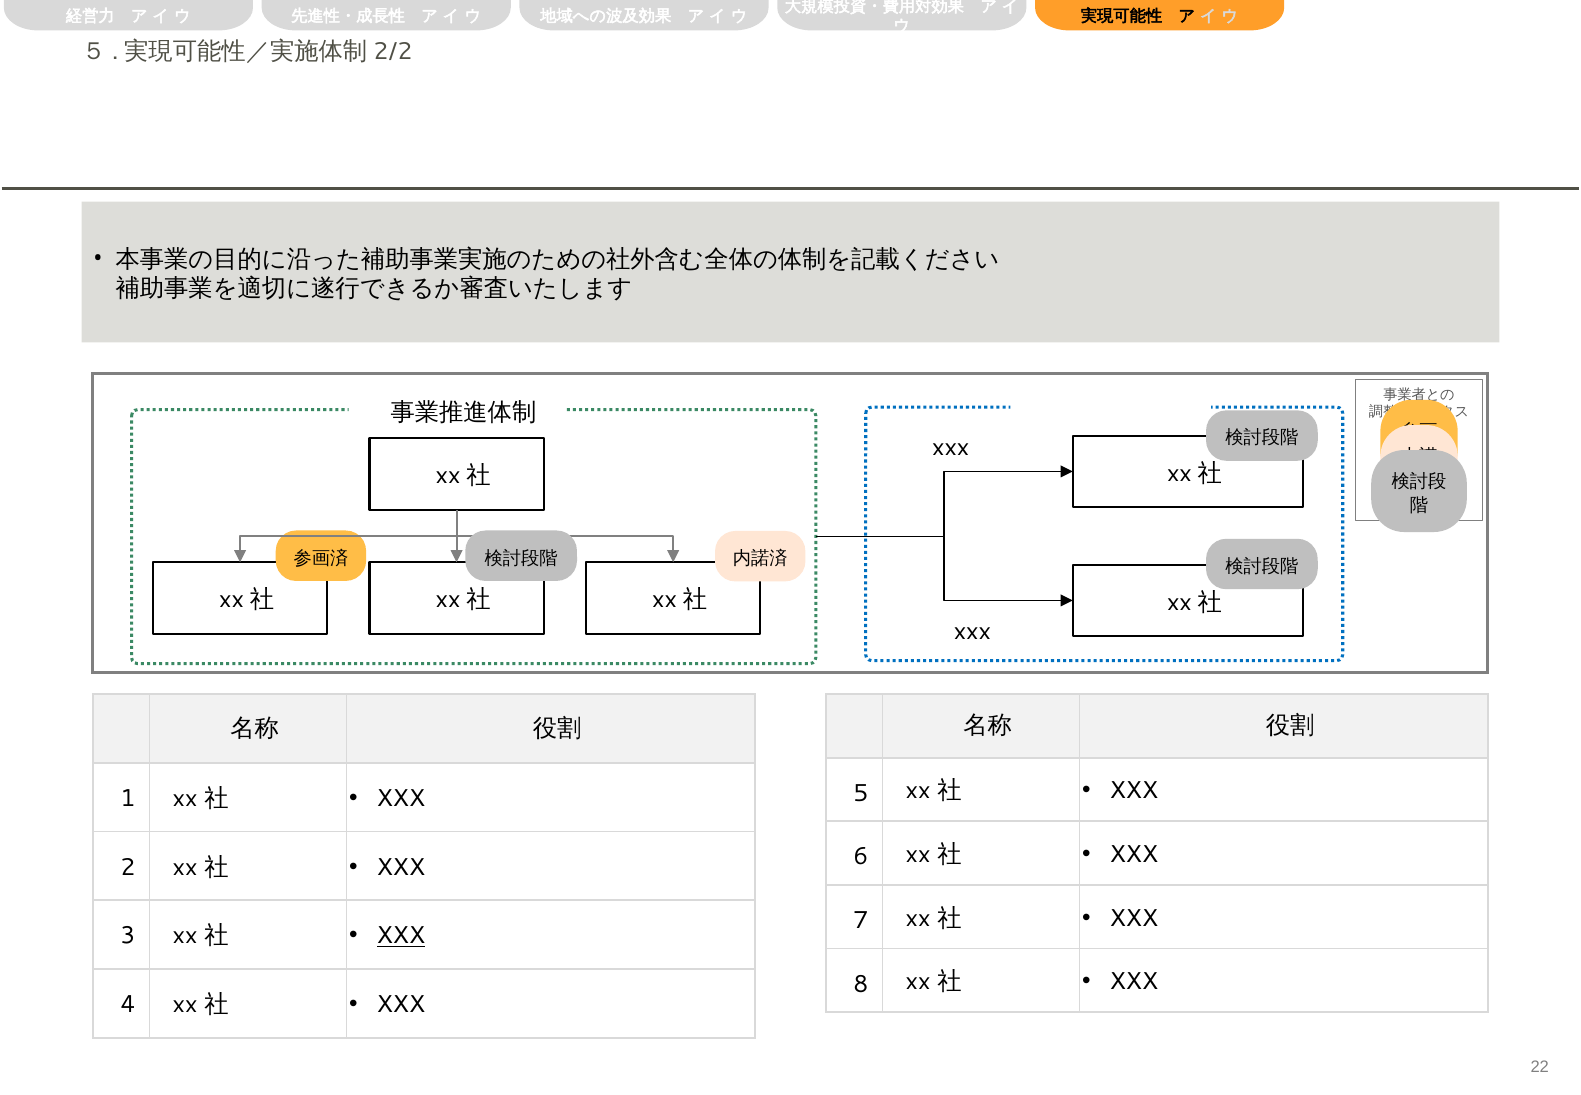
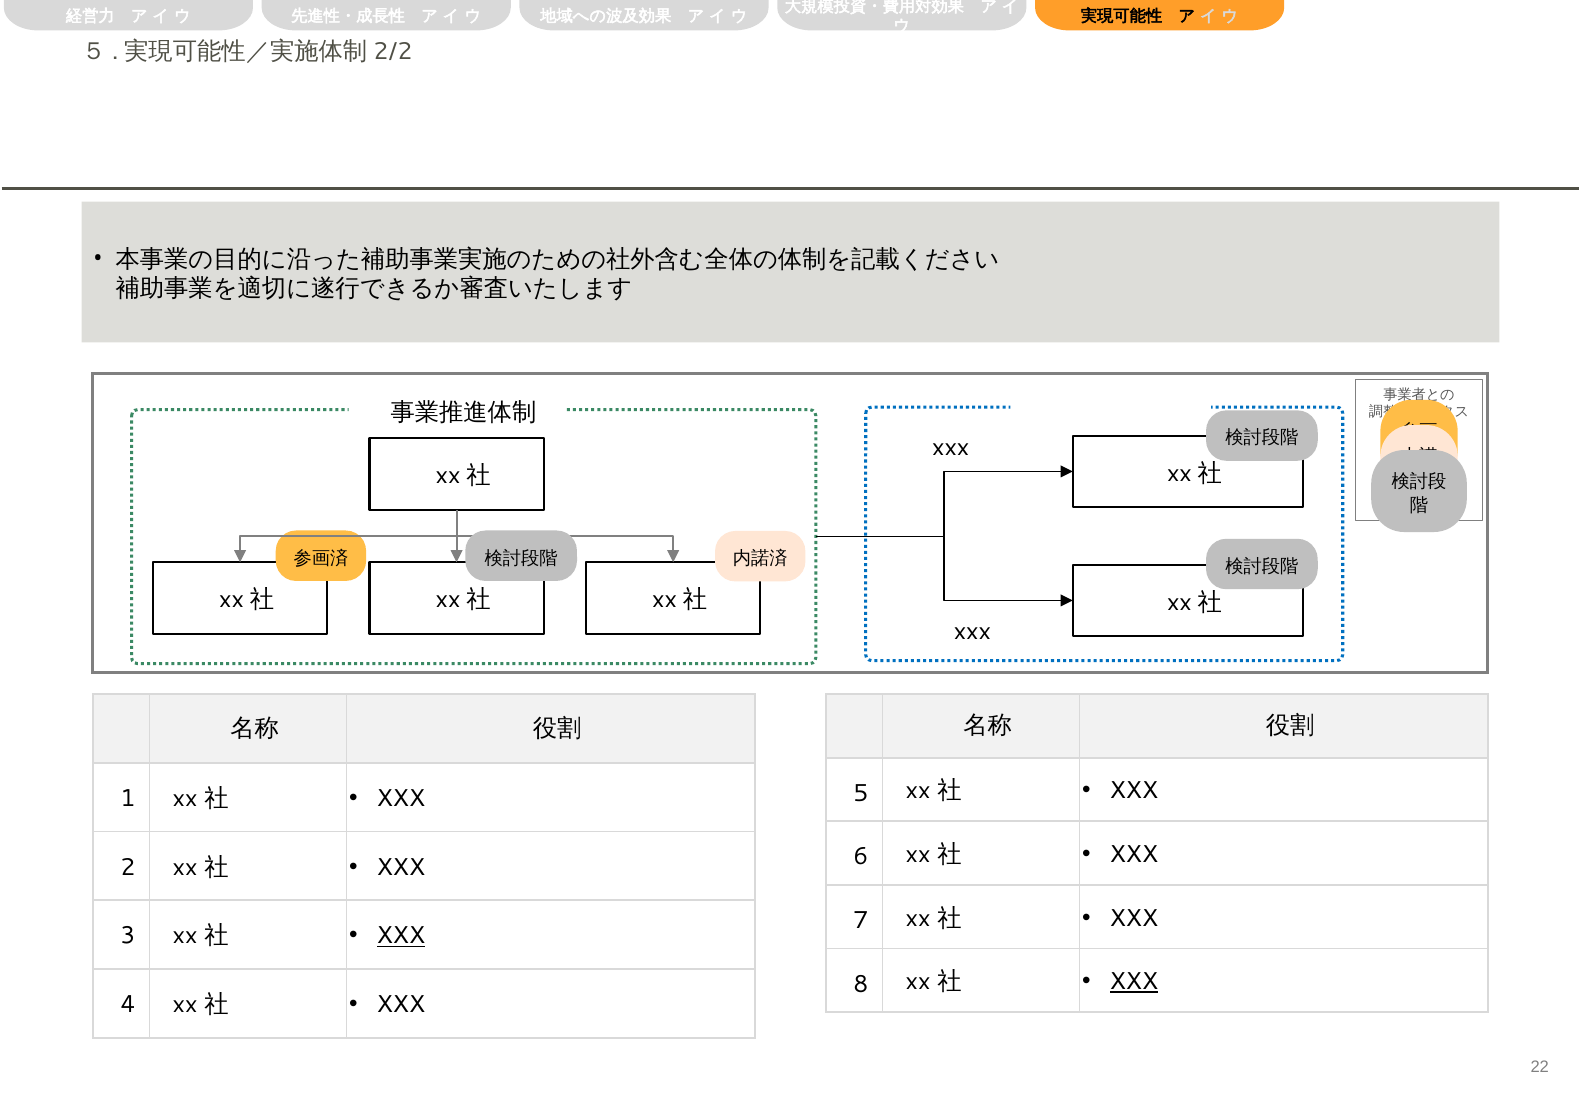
XXX at (1134, 981) underline: none -> present
